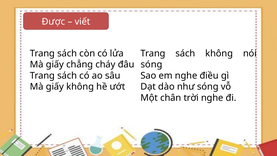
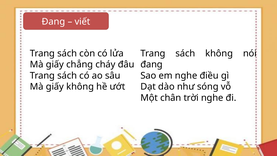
Được at (53, 22): Được -> Đang
sóng at (152, 64): sóng -> đang
